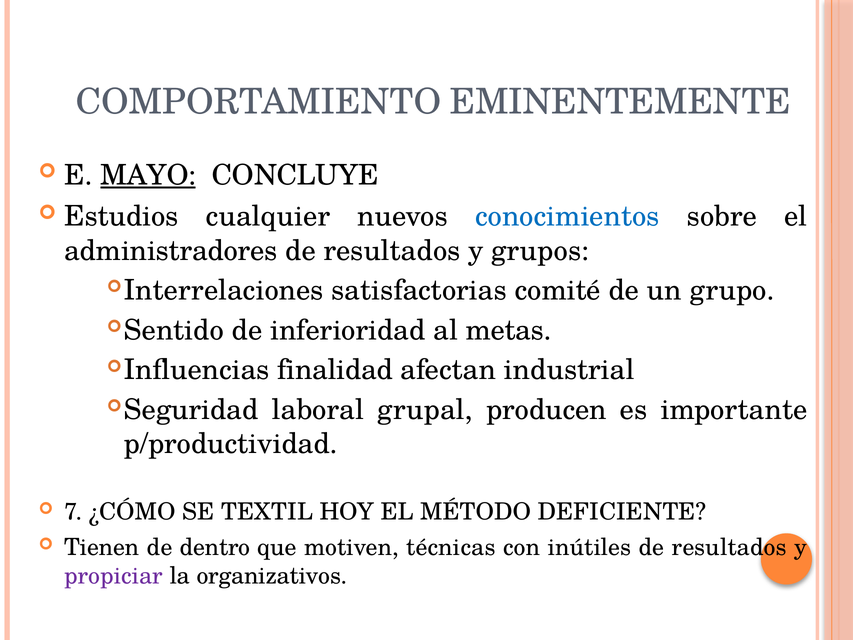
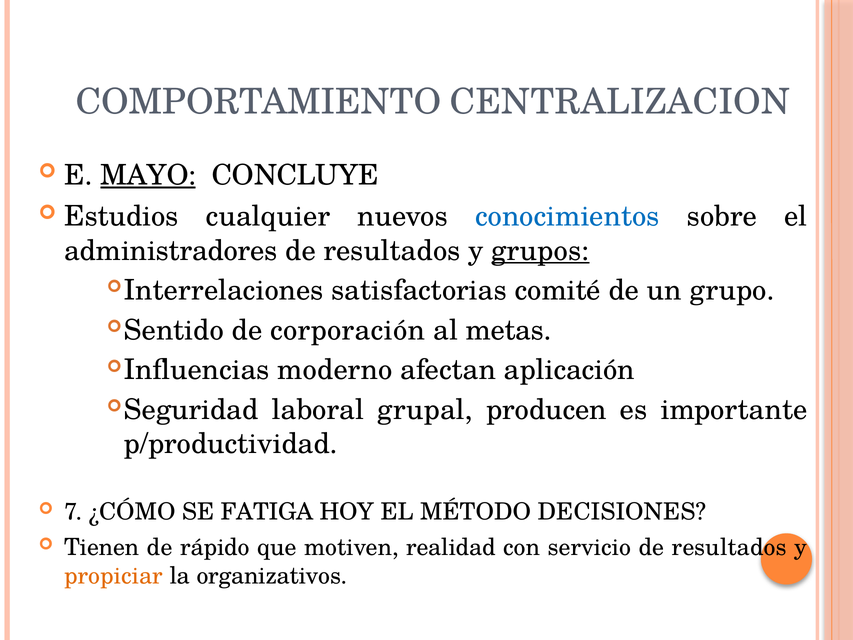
EMINENTEMENTE: EMINENTEMENTE -> CENTRALIZACION
grupos underline: none -> present
inferioridad: inferioridad -> corporación
finalidad: finalidad -> moderno
industrial: industrial -> aplicación
TEXTIL: TEXTIL -> FATIGA
DEFICIENTE: DEFICIENTE -> DECISIONES
dentro: dentro -> rápido
técnicas: técnicas -> realidad
inútiles: inútiles -> servicio
propiciar colour: purple -> orange
